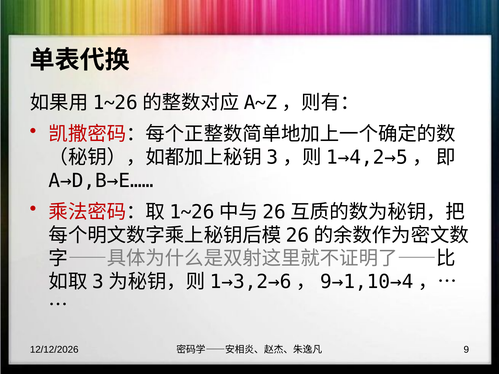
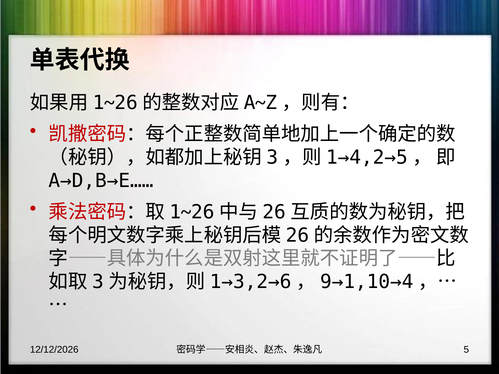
9: 9 -> 5
